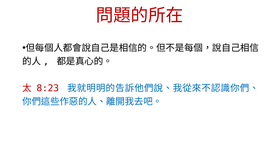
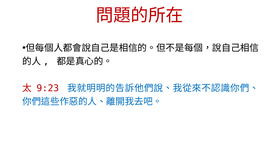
8:23: 8:23 -> 9:23
